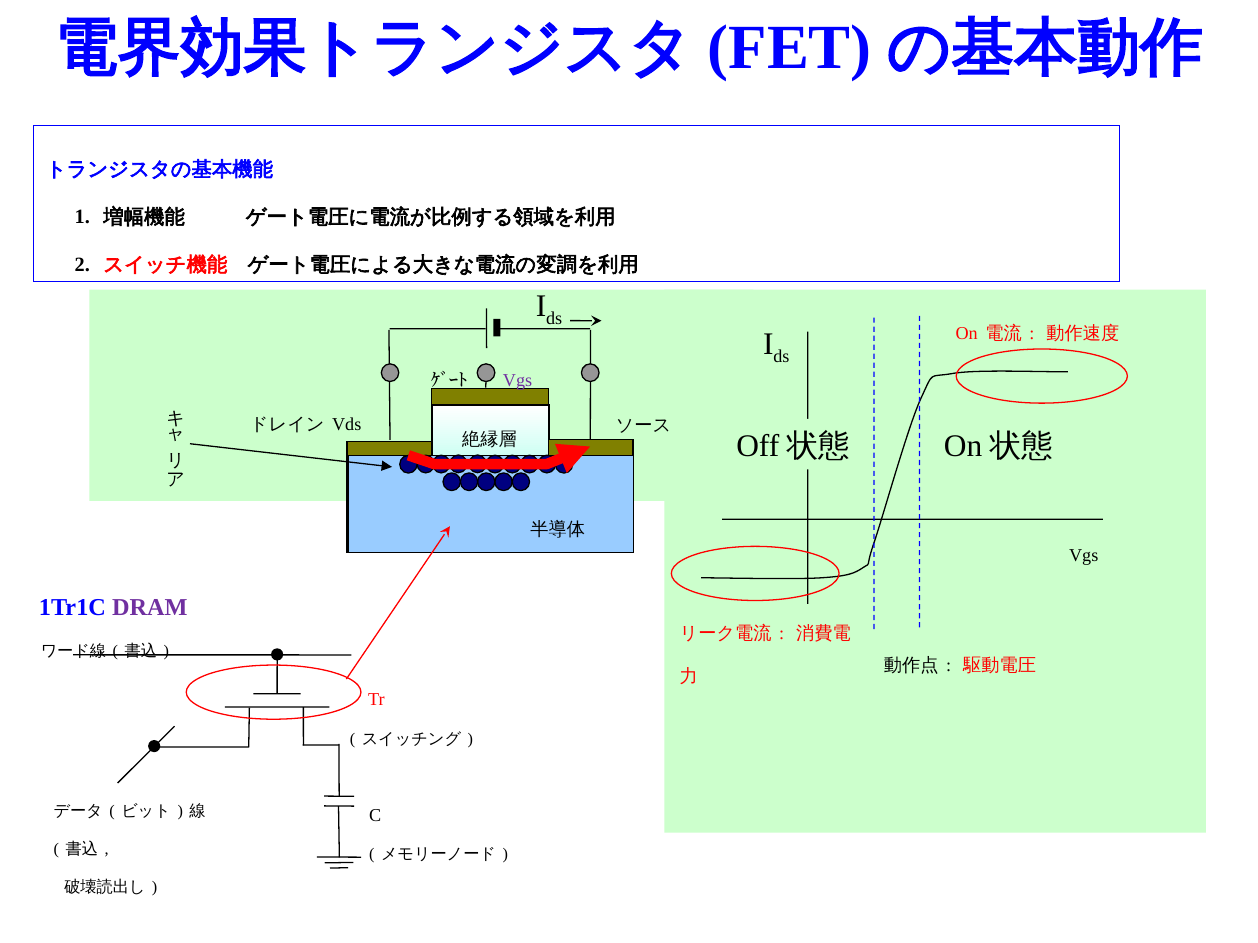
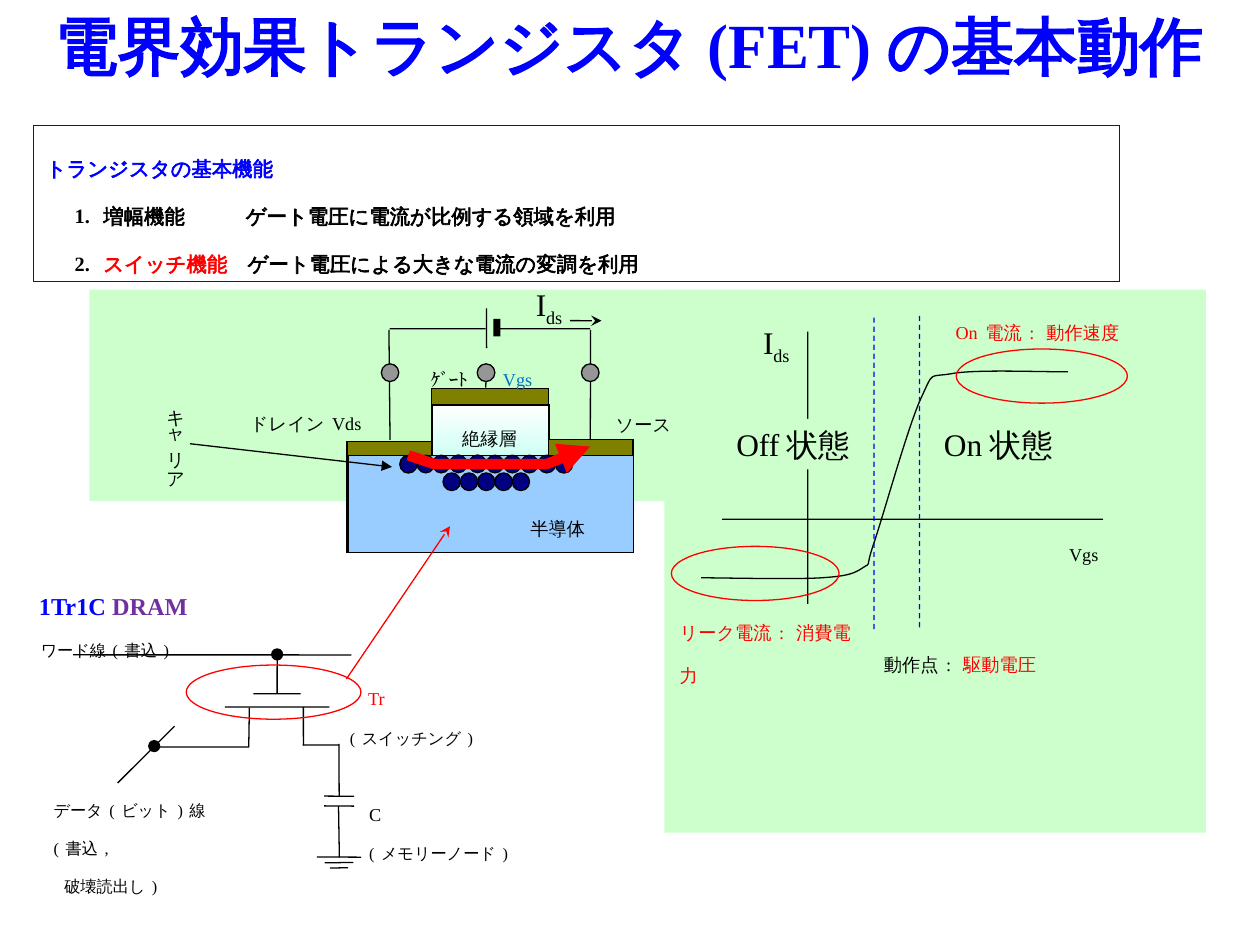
Vgs at (518, 380) colour: purple -> blue
